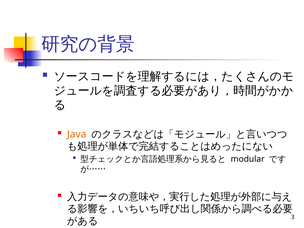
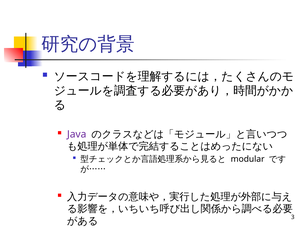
Java colour: orange -> purple
